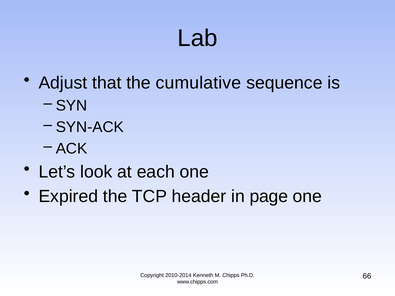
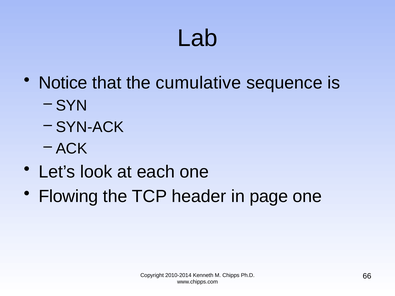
Adjust: Adjust -> Notice
Expired: Expired -> Flowing
